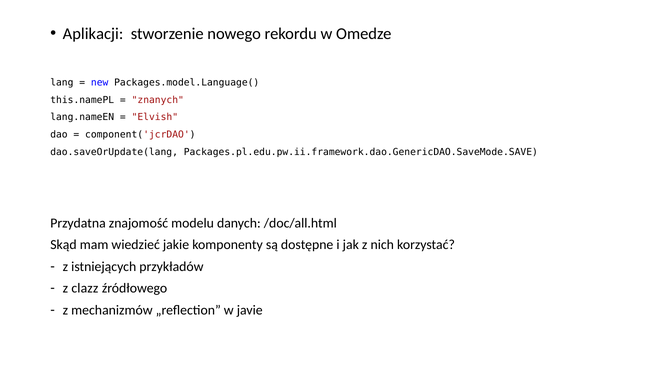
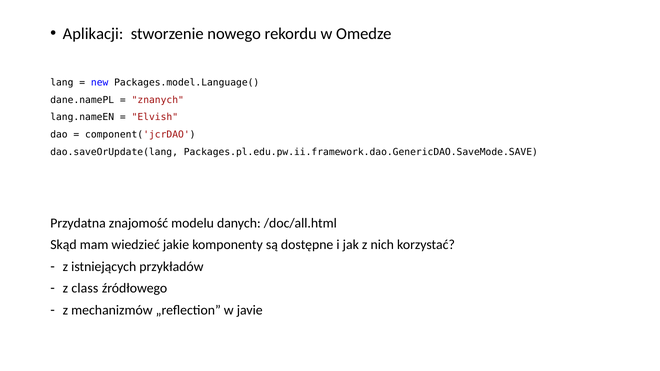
this.namePL: this.namePL -> dane.namePL
clazz: clazz -> class
